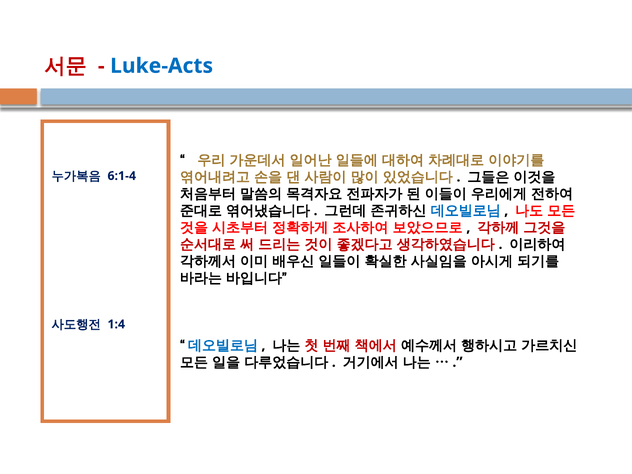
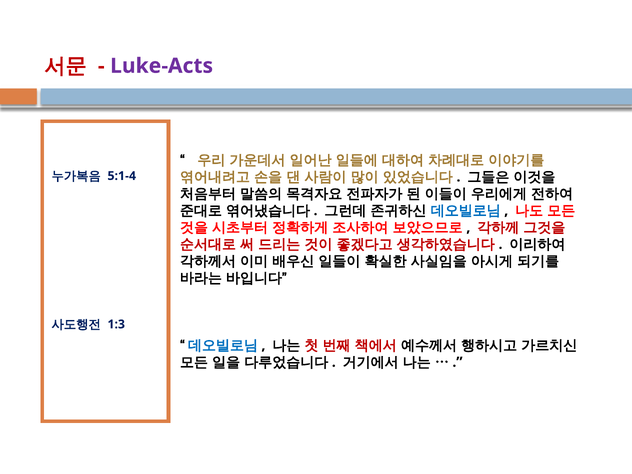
Luke-Acts colour: blue -> purple
6:1-4: 6:1-4 -> 5:1-4
1:4: 1:4 -> 1:3
